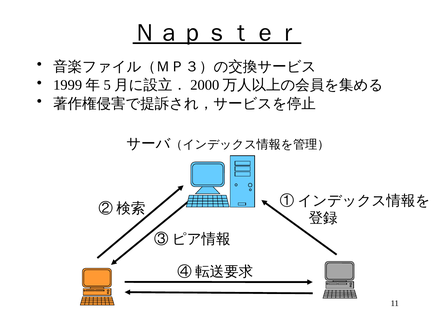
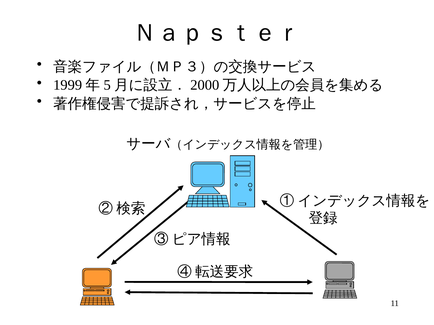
Ｎａｐｓｔｅｒ underline: present -> none
